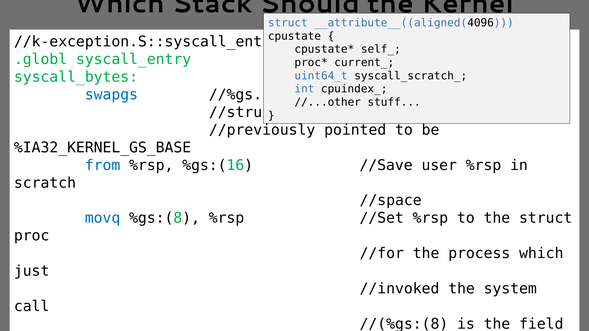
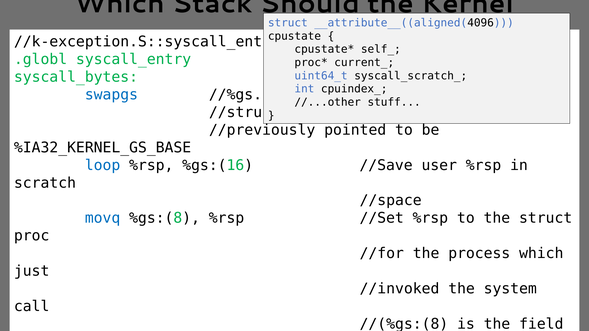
from: from -> loop
